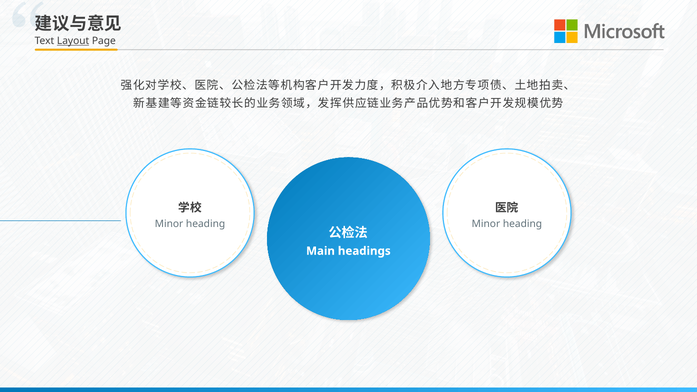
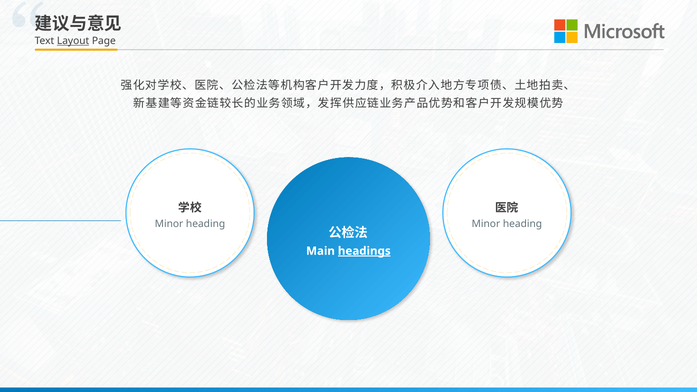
headings underline: none -> present
